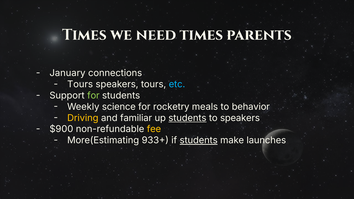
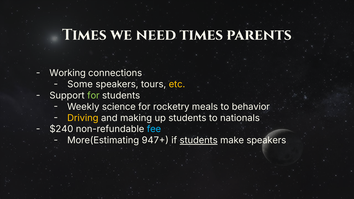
January: January -> Working
Tours at (80, 84): Tours -> Some
etc colour: light blue -> yellow
familiar: familiar -> making
students at (187, 118) underline: present -> none
to speakers: speakers -> nationals
$900: $900 -> $240
fee colour: yellow -> light blue
933+: 933+ -> 947+
make launches: launches -> speakers
